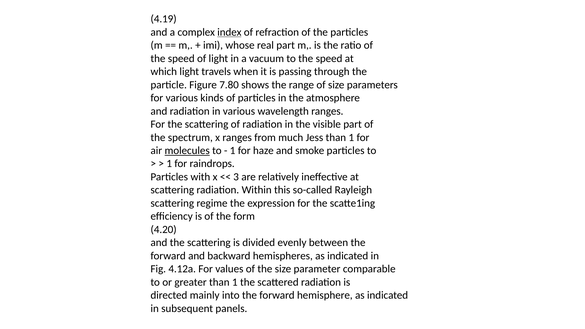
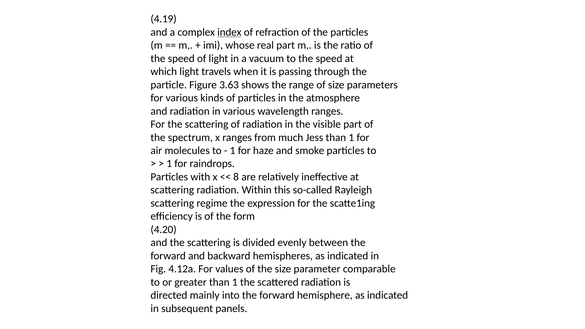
7.80: 7.80 -> 3.63
molecules underline: present -> none
3: 3 -> 8
